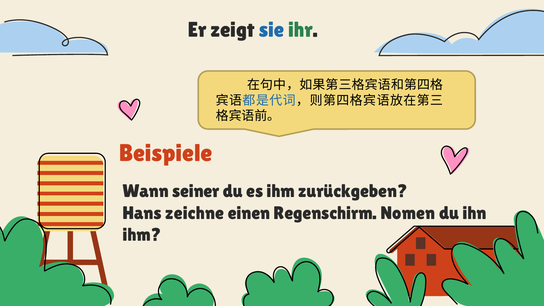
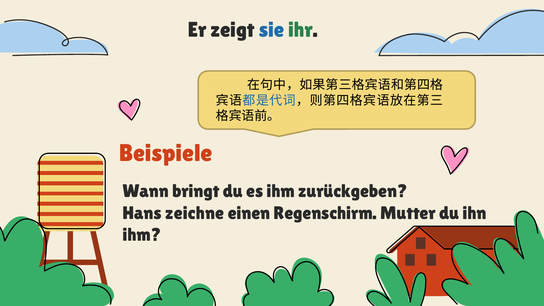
seiner: seiner -> bringt
Nomen: Nomen -> Mutter
